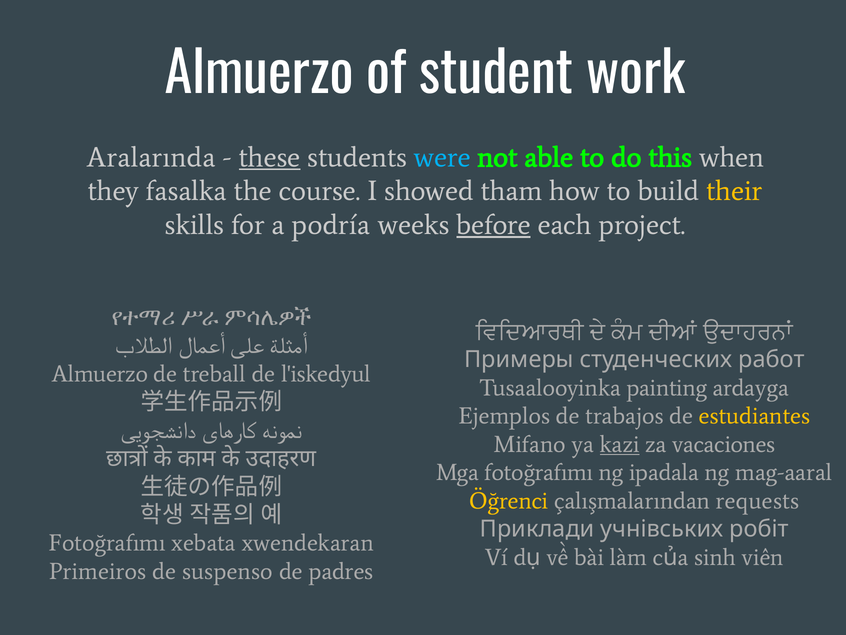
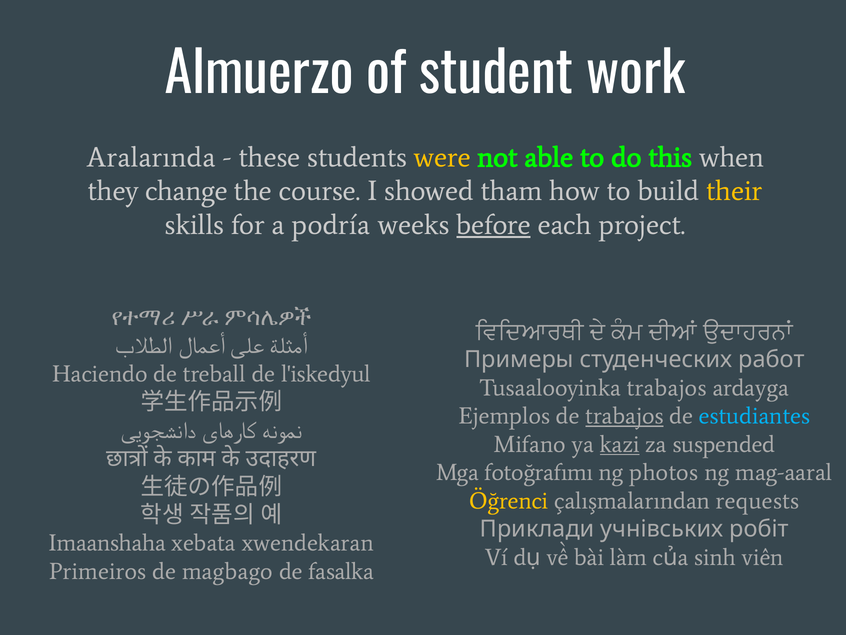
these underline: present -> none
were colour: light blue -> yellow
fasalka: fasalka -> change
Almuerzo at (100, 374): Almuerzo -> Haciendo
Tusaalooyinka painting: painting -> trabajos
trabajos at (625, 416) underline: none -> present
estudiantes colour: yellow -> light blue
vacaciones: vacaciones -> suspended
ipadala: ipadala -> photos
Fotoğrafımı at (107, 543): Fotoğrafımı -> Imaanshaha
suspenso: suspenso -> magbago
padres: padres -> fasalka
